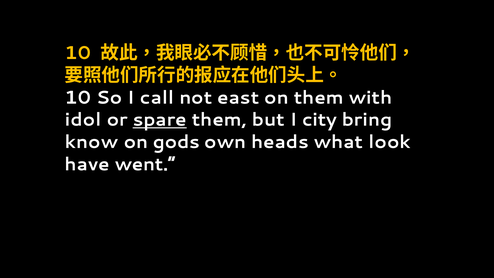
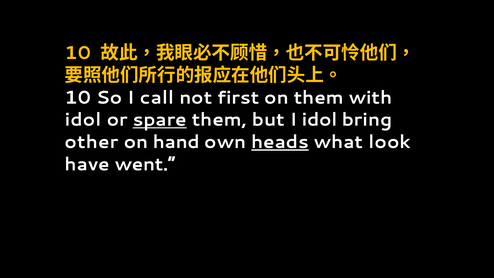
east: east -> first
I city: city -> idol
know: know -> other
gods: gods -> hand
heads underline: none -> present
